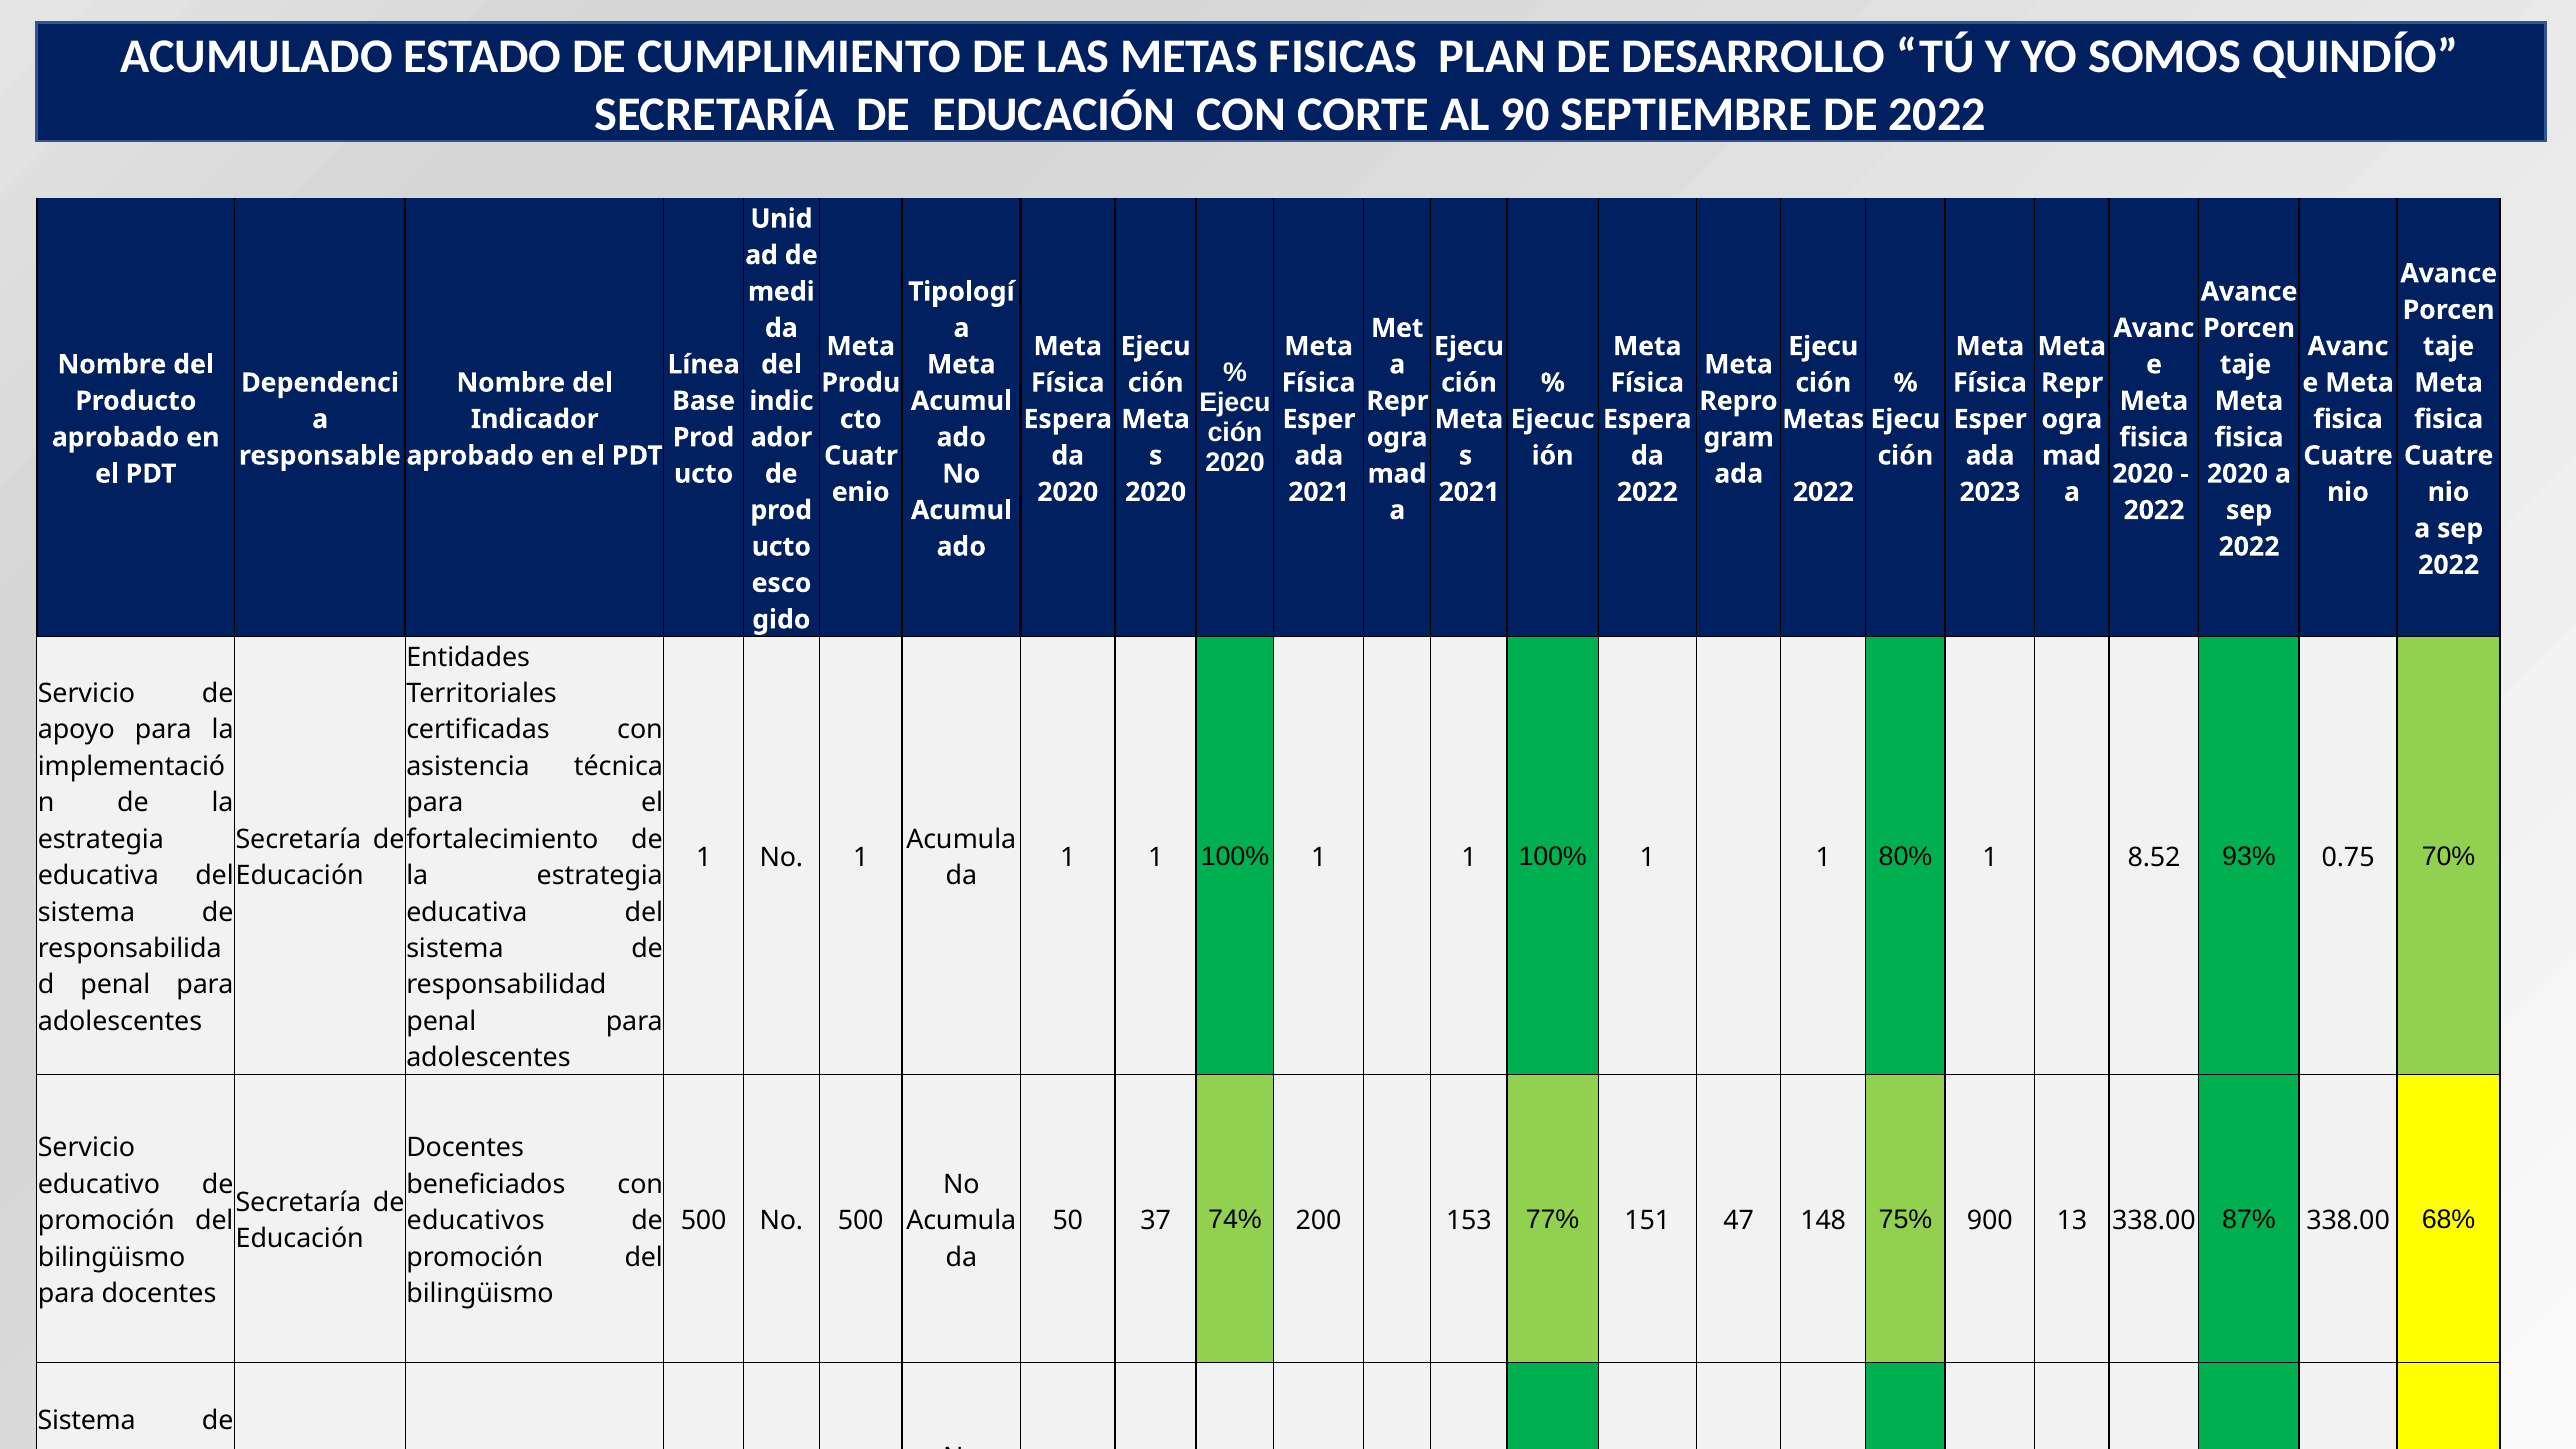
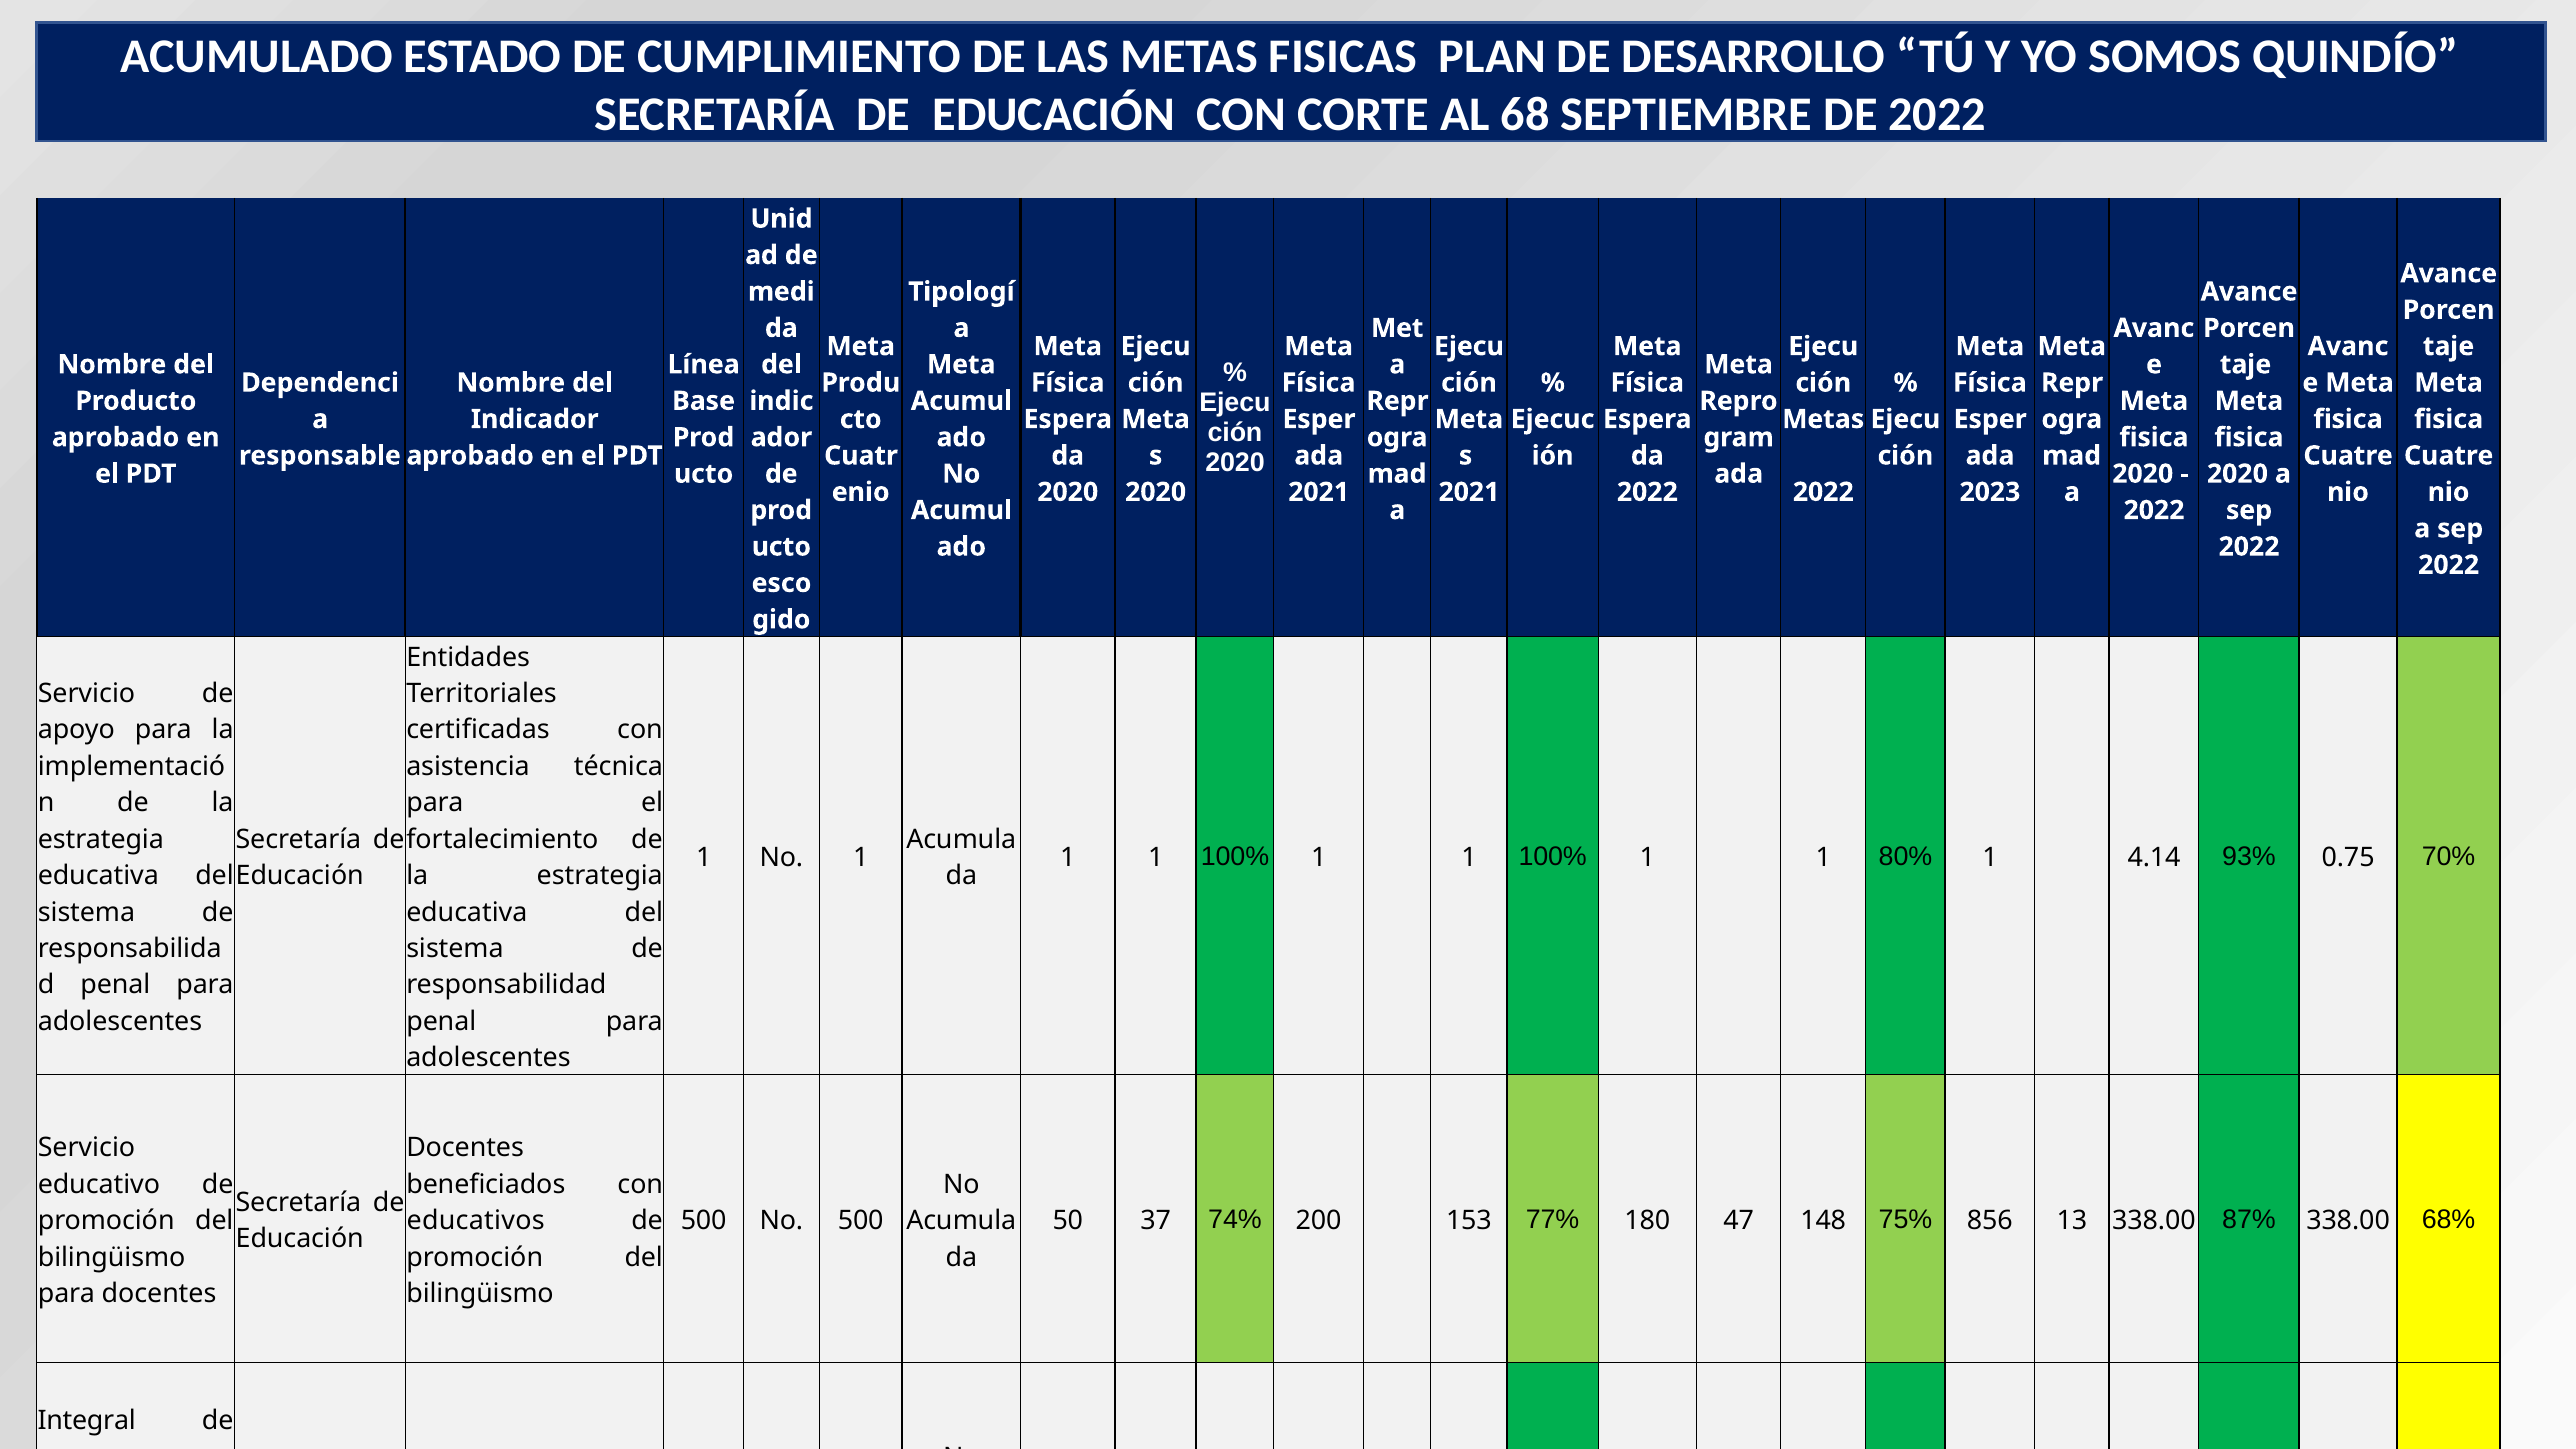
90: 90 -> 68
8.52: 8.52 -> 4.14
151: 151 -> 180
900: 900 -> 856
Sistema at (87, 1421): Sistema -> Integral
